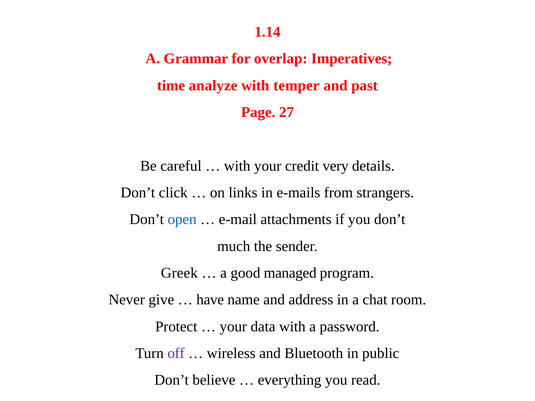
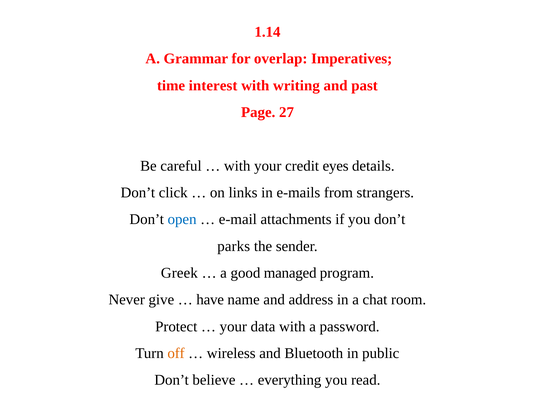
analyze: analyze -> interest
temper: temper -> writing
very: very -> eyes
much: much -> parks
off colour: purple -> orange
